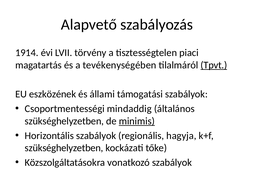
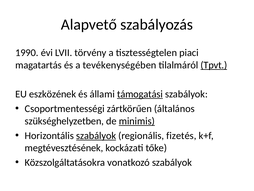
1914: 1914 -> 1990
támogatási underline: none -> present
mindaddig: mindaddig -> zártkörűen
szabályok at (96, 135) underline: none -> present
hagyja: hagyja -> fizetés
szükséghelyzetben at (64, 148): szükséghelyzetben -> megtévesztésének
